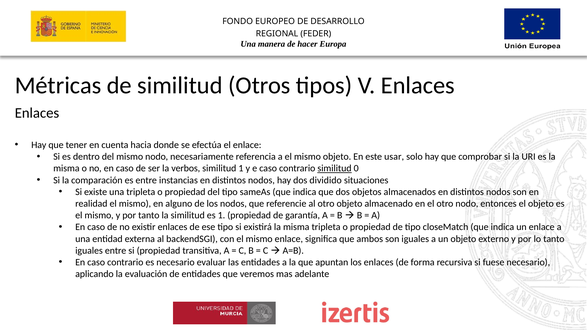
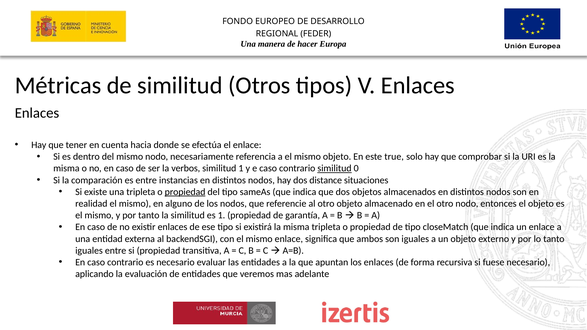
usar: usar -> true
dividido: dividido -> distance
propiedad at (185, 192) underline: none -> present
